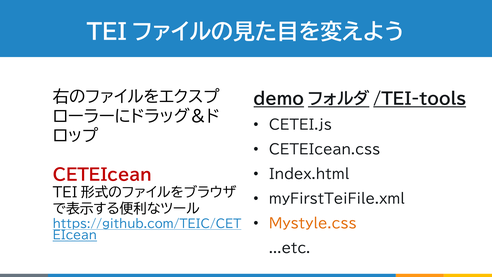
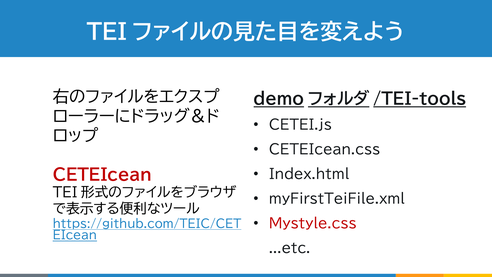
Mystyle.css colour: orange -> red
